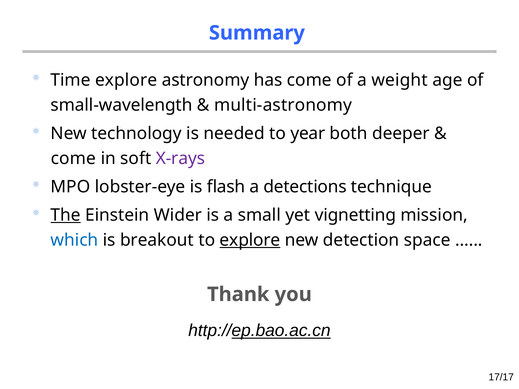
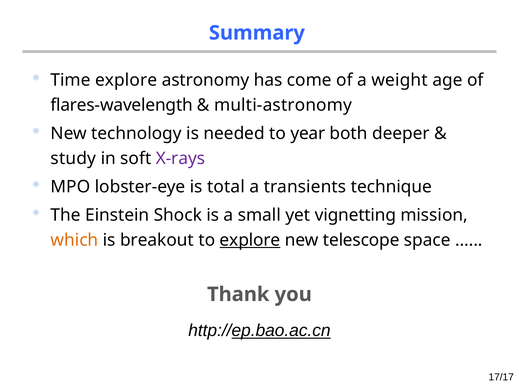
small-wavelength: small-wavelength -> flares-wavelength
come at (73, 159): come -> study
flash: flash -> total
detections: detections -> transients
The underline: present -> none
Wider: Wider -> Shock
which colour: blue -> orange
detection: detection -> telescope
